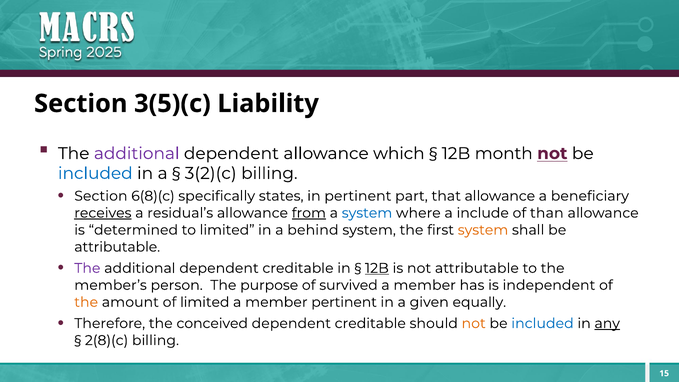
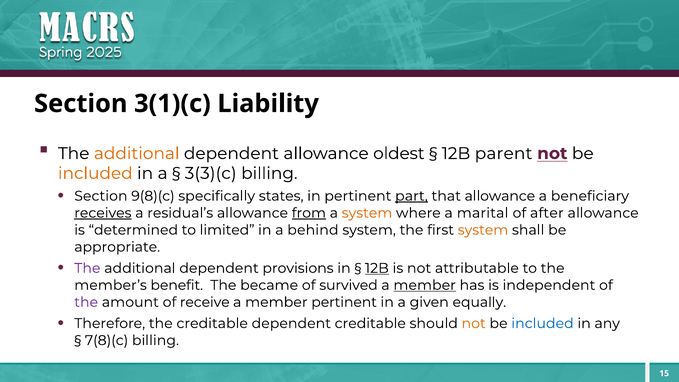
3(5)(c: 3(5)(c -> 3(1)(c
additional at (137, 153) colour: purple -> orange
which: which -> oldest
month: month -> parent
included at (95, 173) colour: blue -> orange
3(2)(c: 3(2)(c -> 3(3)(c
6(8)(c: 6(8)(c -> 9(8)(c
part underline: none -> present
system at (367, 213) colour: blue -> orange
include: include -> marital
than: than -> after
attributable at (117, 247): attributable -> appropriate
additional dependent creditable: creditable -> provisions
person: person -> benefit
purpose: purpose -> became
member at (425, 285) underline: none -> present
the at (86, 302) colour: orange -> purple
of limited: limited -> receive
the conceived: conceived -> creditable
any underline: present -> none
2(8)(c: 2(8)(c -> 7(8)(c
